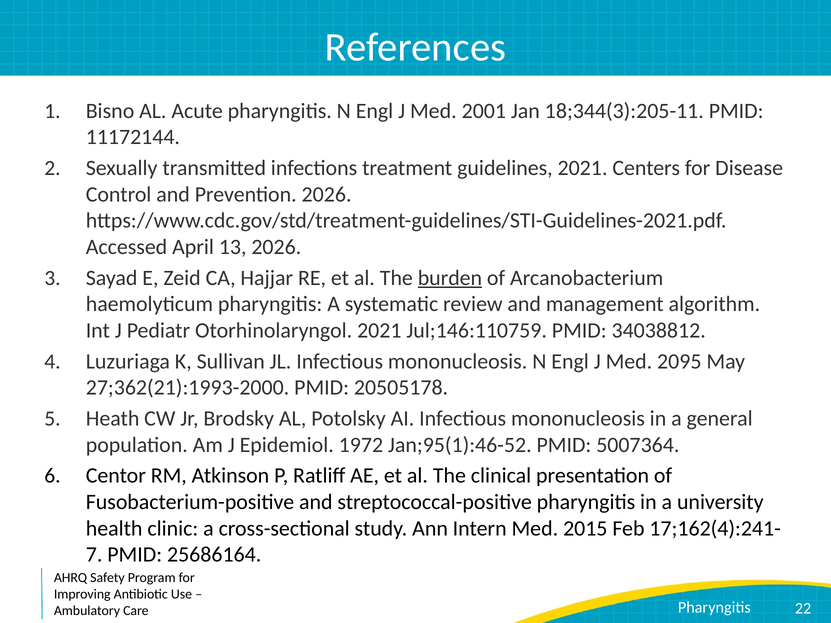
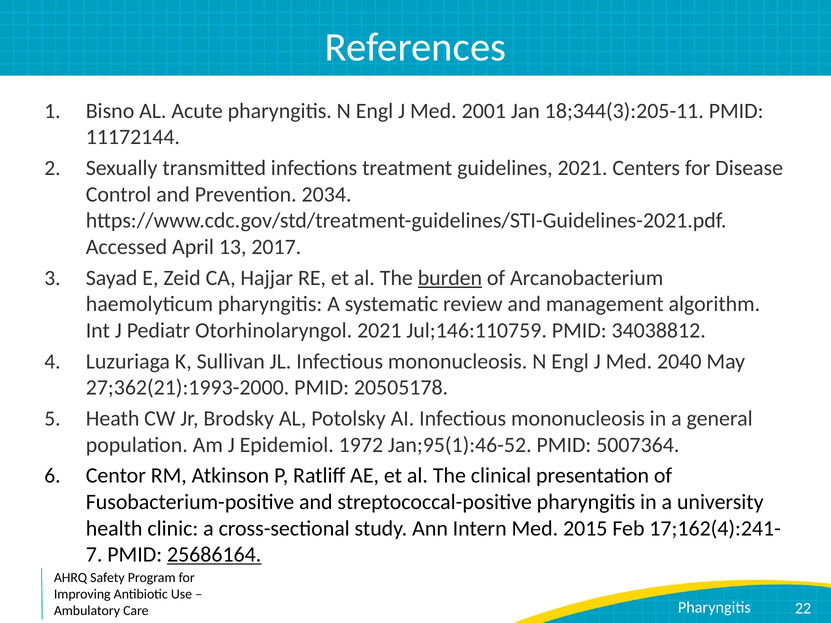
Prevention 2026: 2026 -> 2034
13 2026: 2026 -> 2017
2095: 2095 -> 2040
25686164 underline: none -> present
